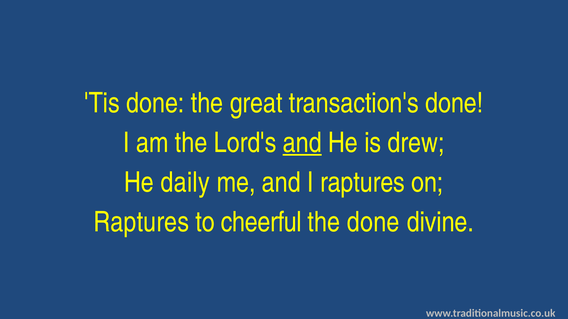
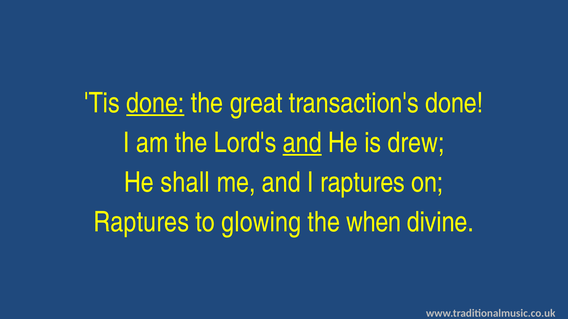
done at (155, 103) underline: none -> present
daily: daily -> shall
cheerful: cheerful -> glowing
the done: done -> when
